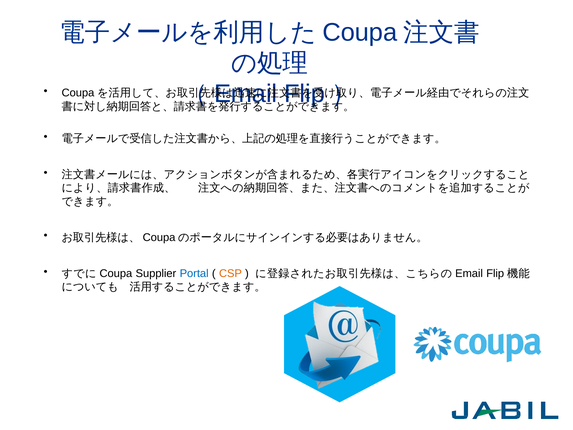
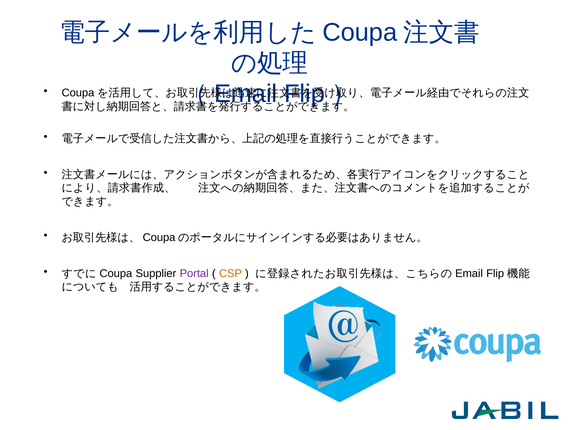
Portal colour: blue -> purple
